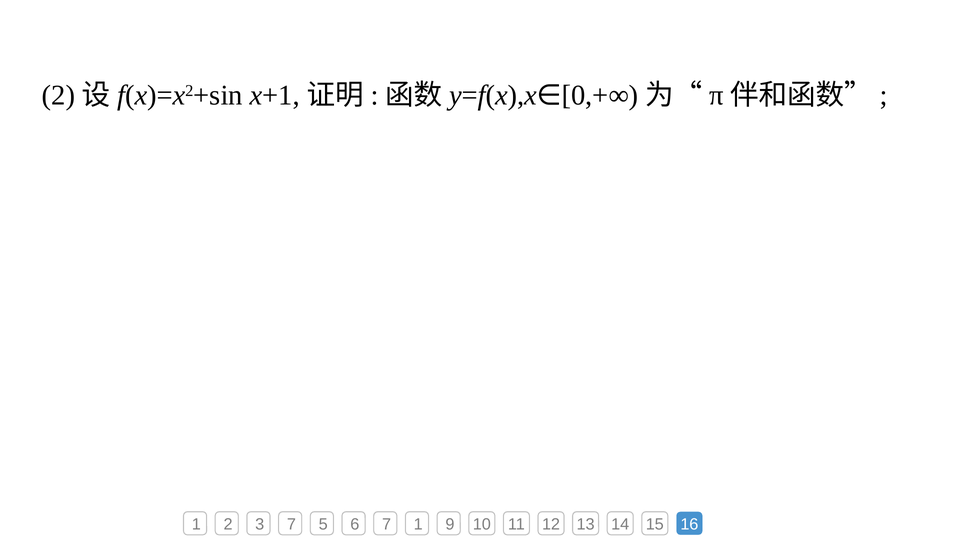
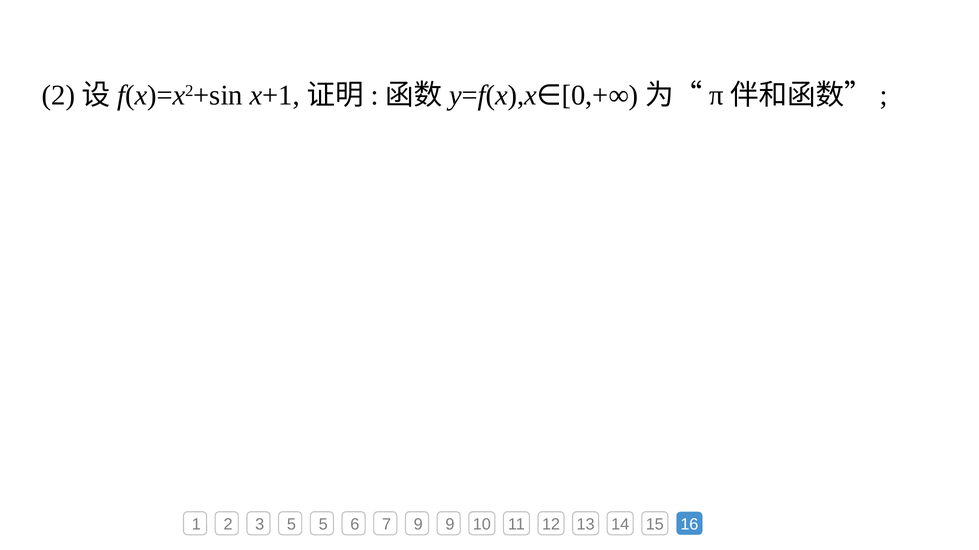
3 7: 7 -> 5
7 1: 1 -> 9
